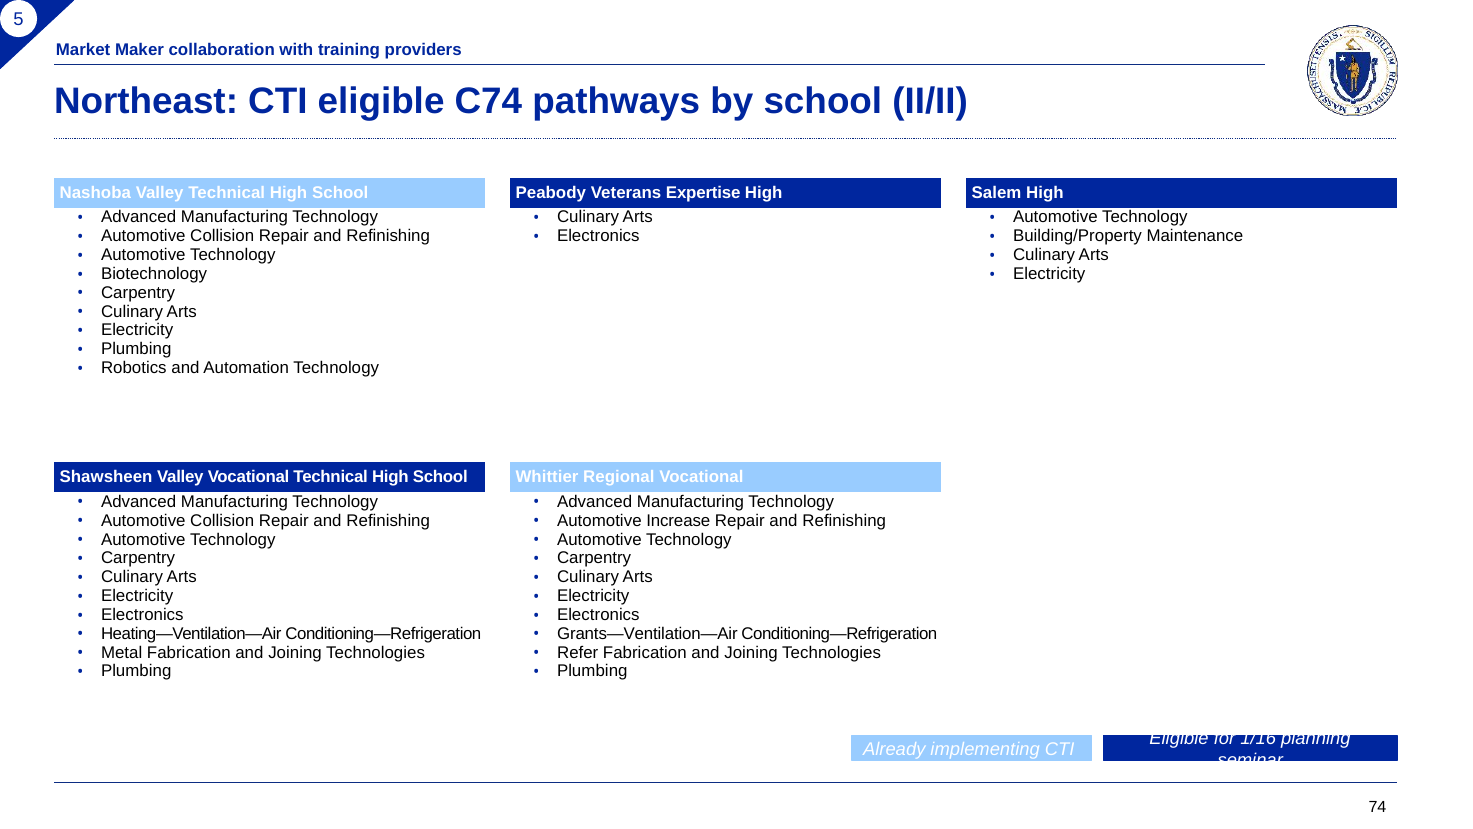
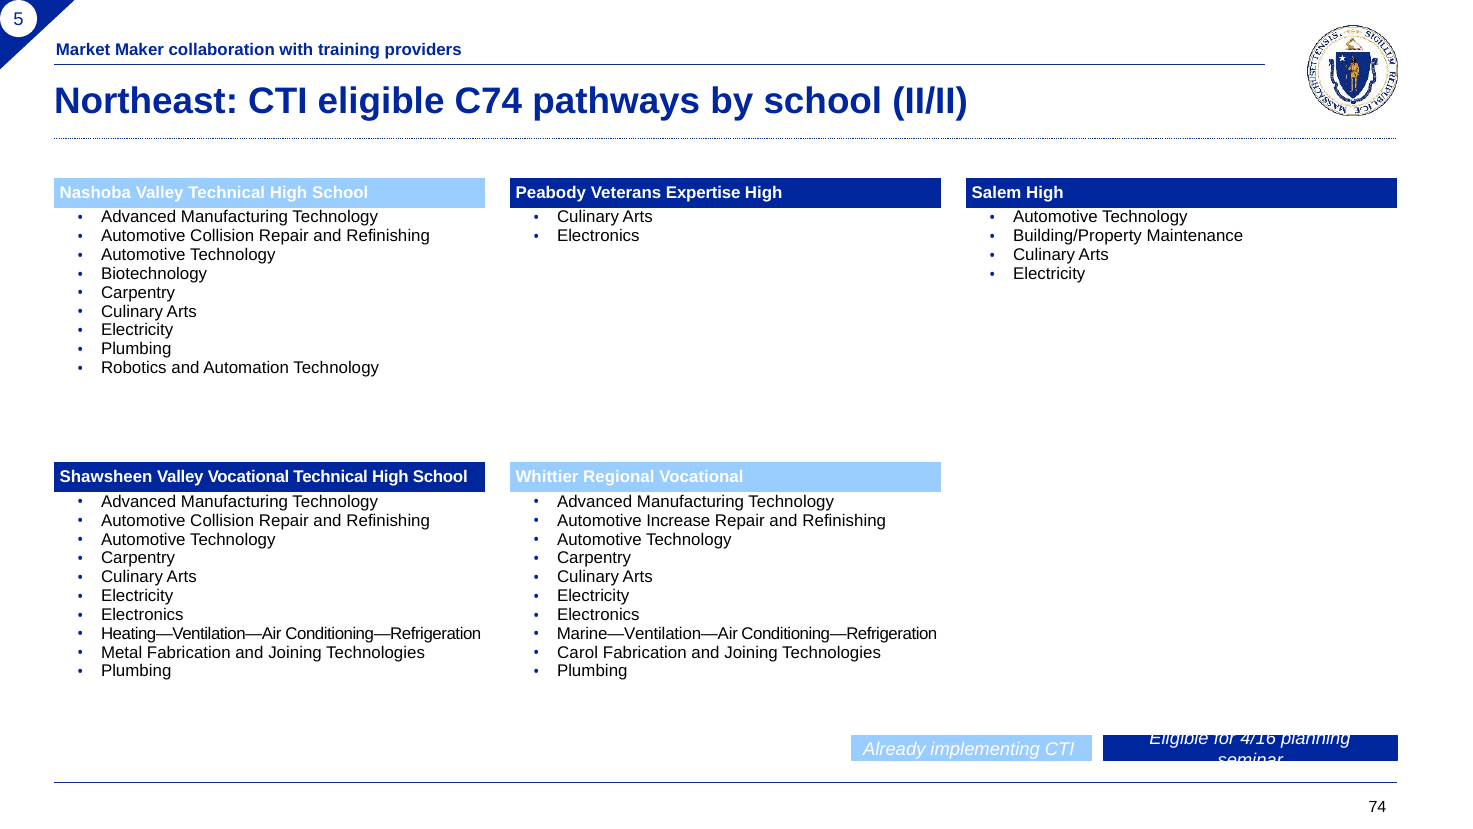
Grants—Ventilation—Air: Grants—Ventilation—Air -> Marine—Ventilation—Air
Refer: Refer -> Carol
1/16: 1/16 -> 4/16
